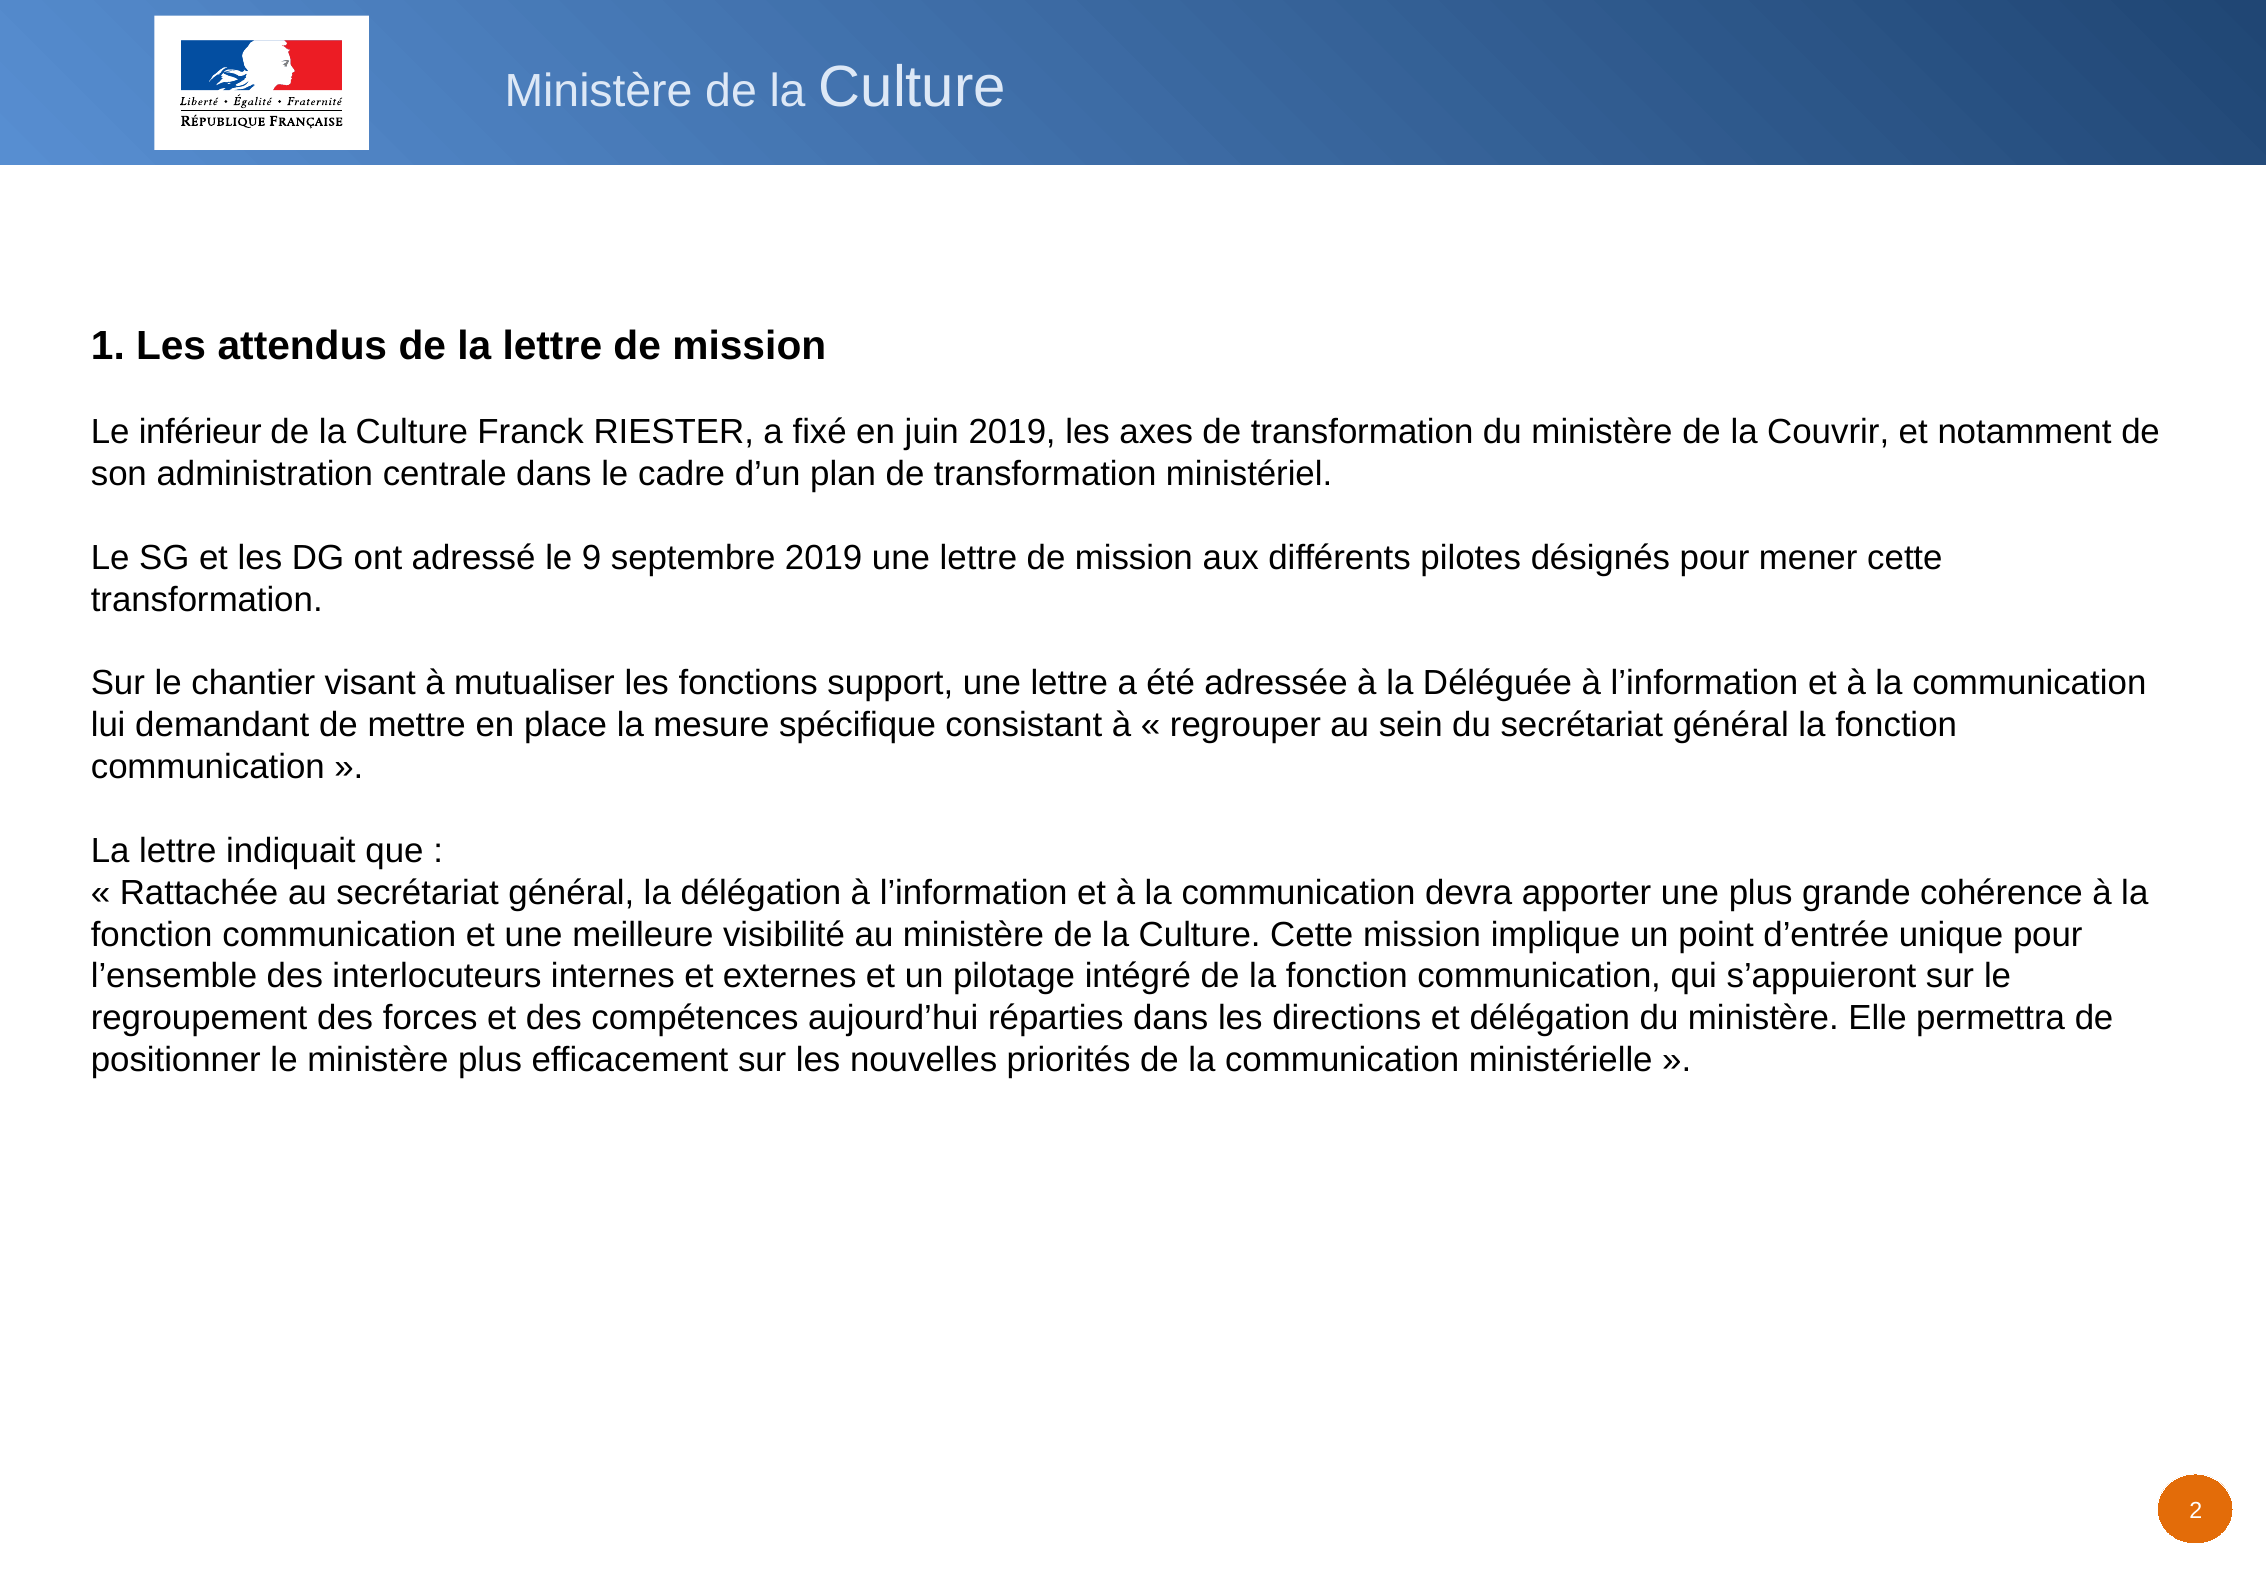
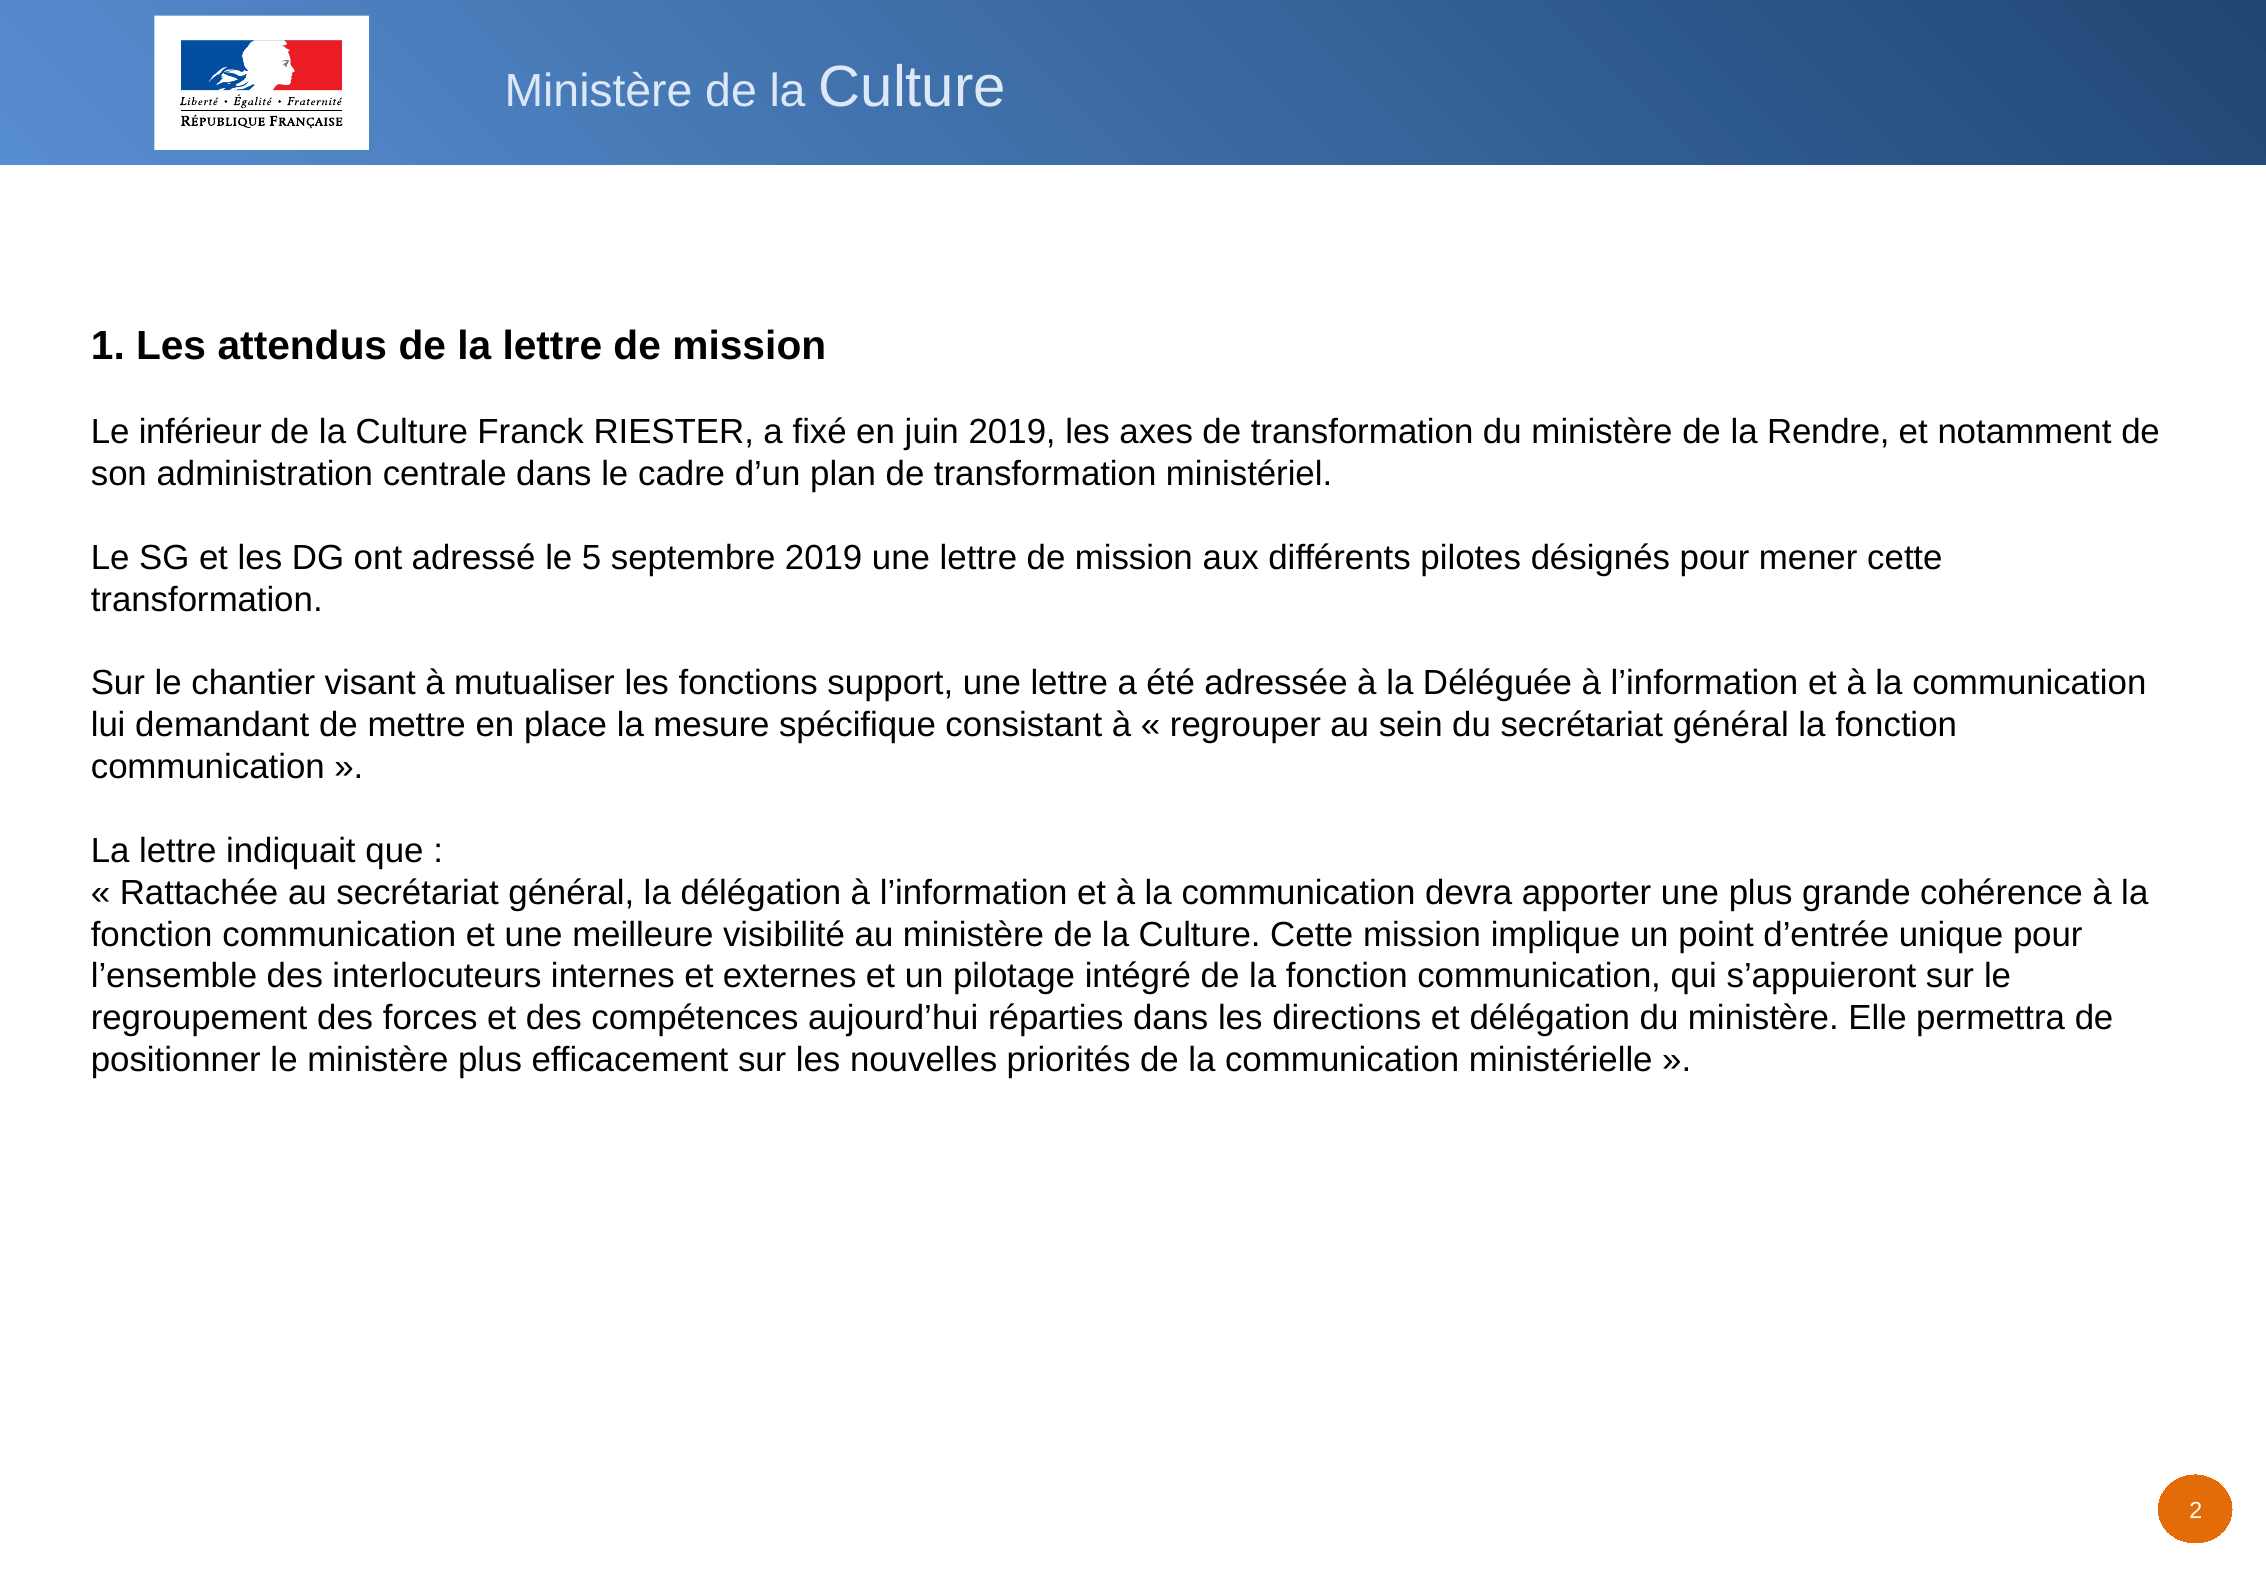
Couvrir: Couvrir -> Rendre
9: 9 -> 5
